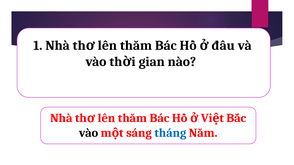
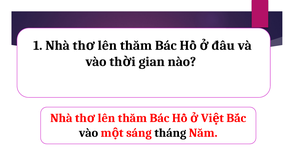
tháng colour: blue -> black
